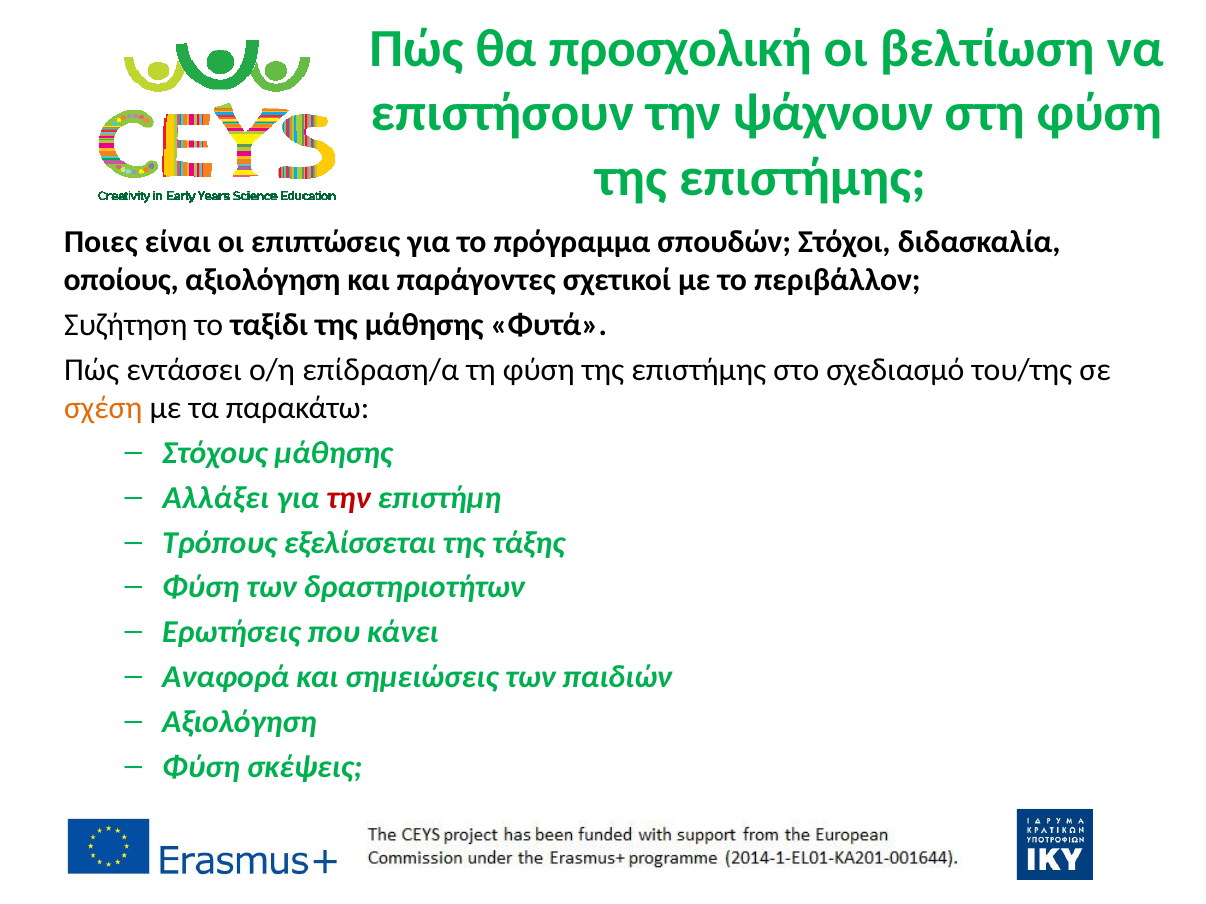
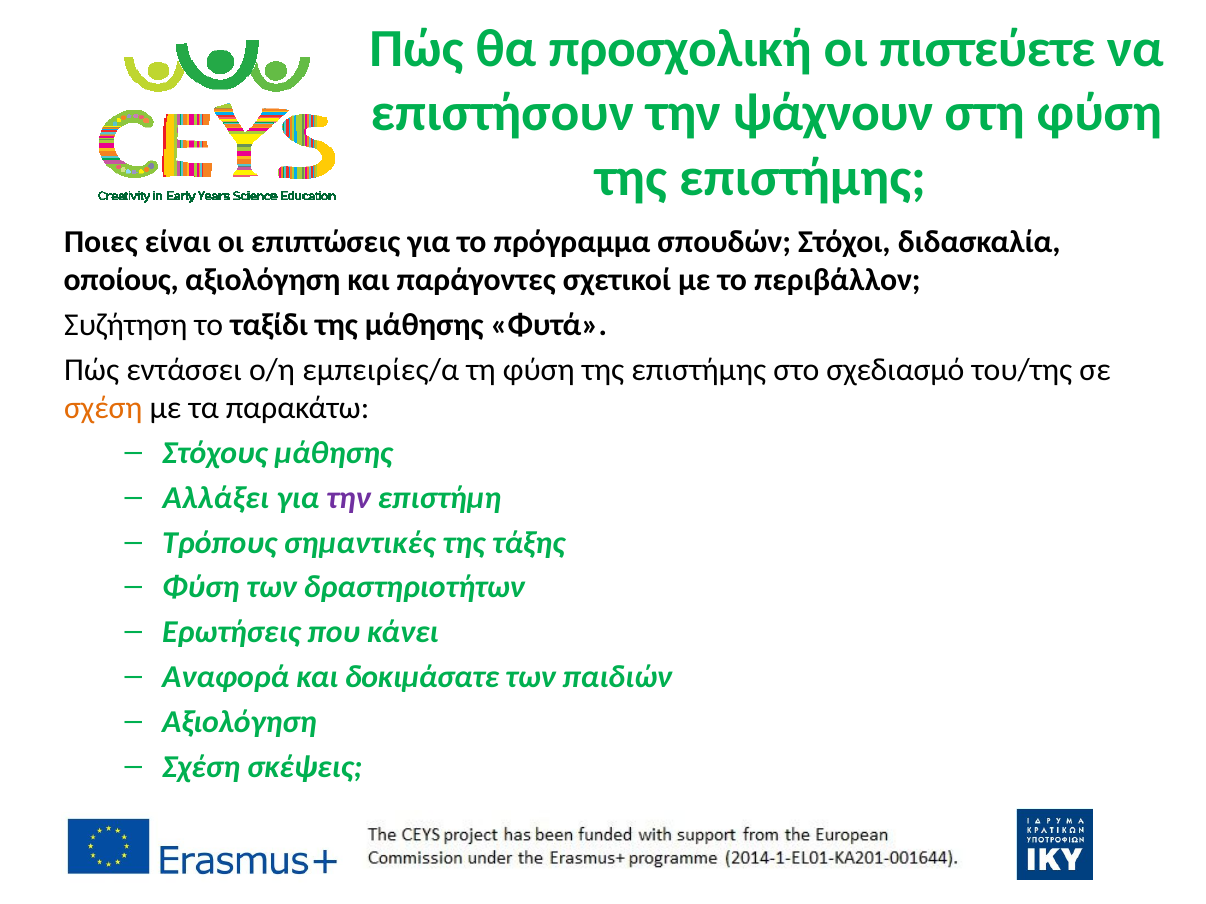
βελτίωση: βελτίωση -> πιστεύετε
επίδραση/α: επίδραση/α -> εμπειρίες/α
την at (348, 498) colour: red -> purple
εξελίσσεται: εξελίσσεται -> σημαντικές
σημειώσεις: σημειώσεις -> δοκιμάσατε
Φύση at (201, 767): Φύση -> Σχέση
